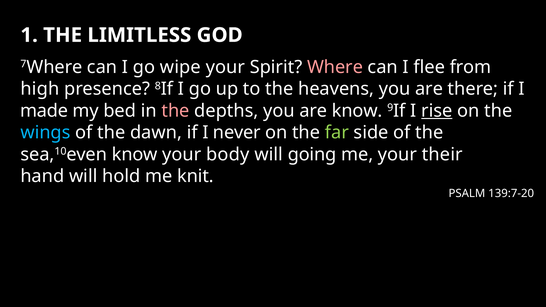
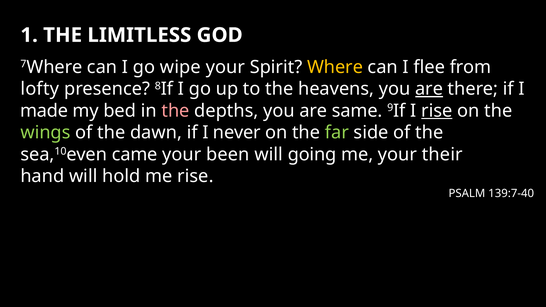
Where colour: pink -> yellow
high: high -> lofty
are at (429, 89) underline: none -> present
are know: know -> same
wings colour: light blue -> light green
sea,10even know: know -> came
body: body -> been
me knit: knit -> rise
139:7-20: 139:7-20 -> 139:7-40
